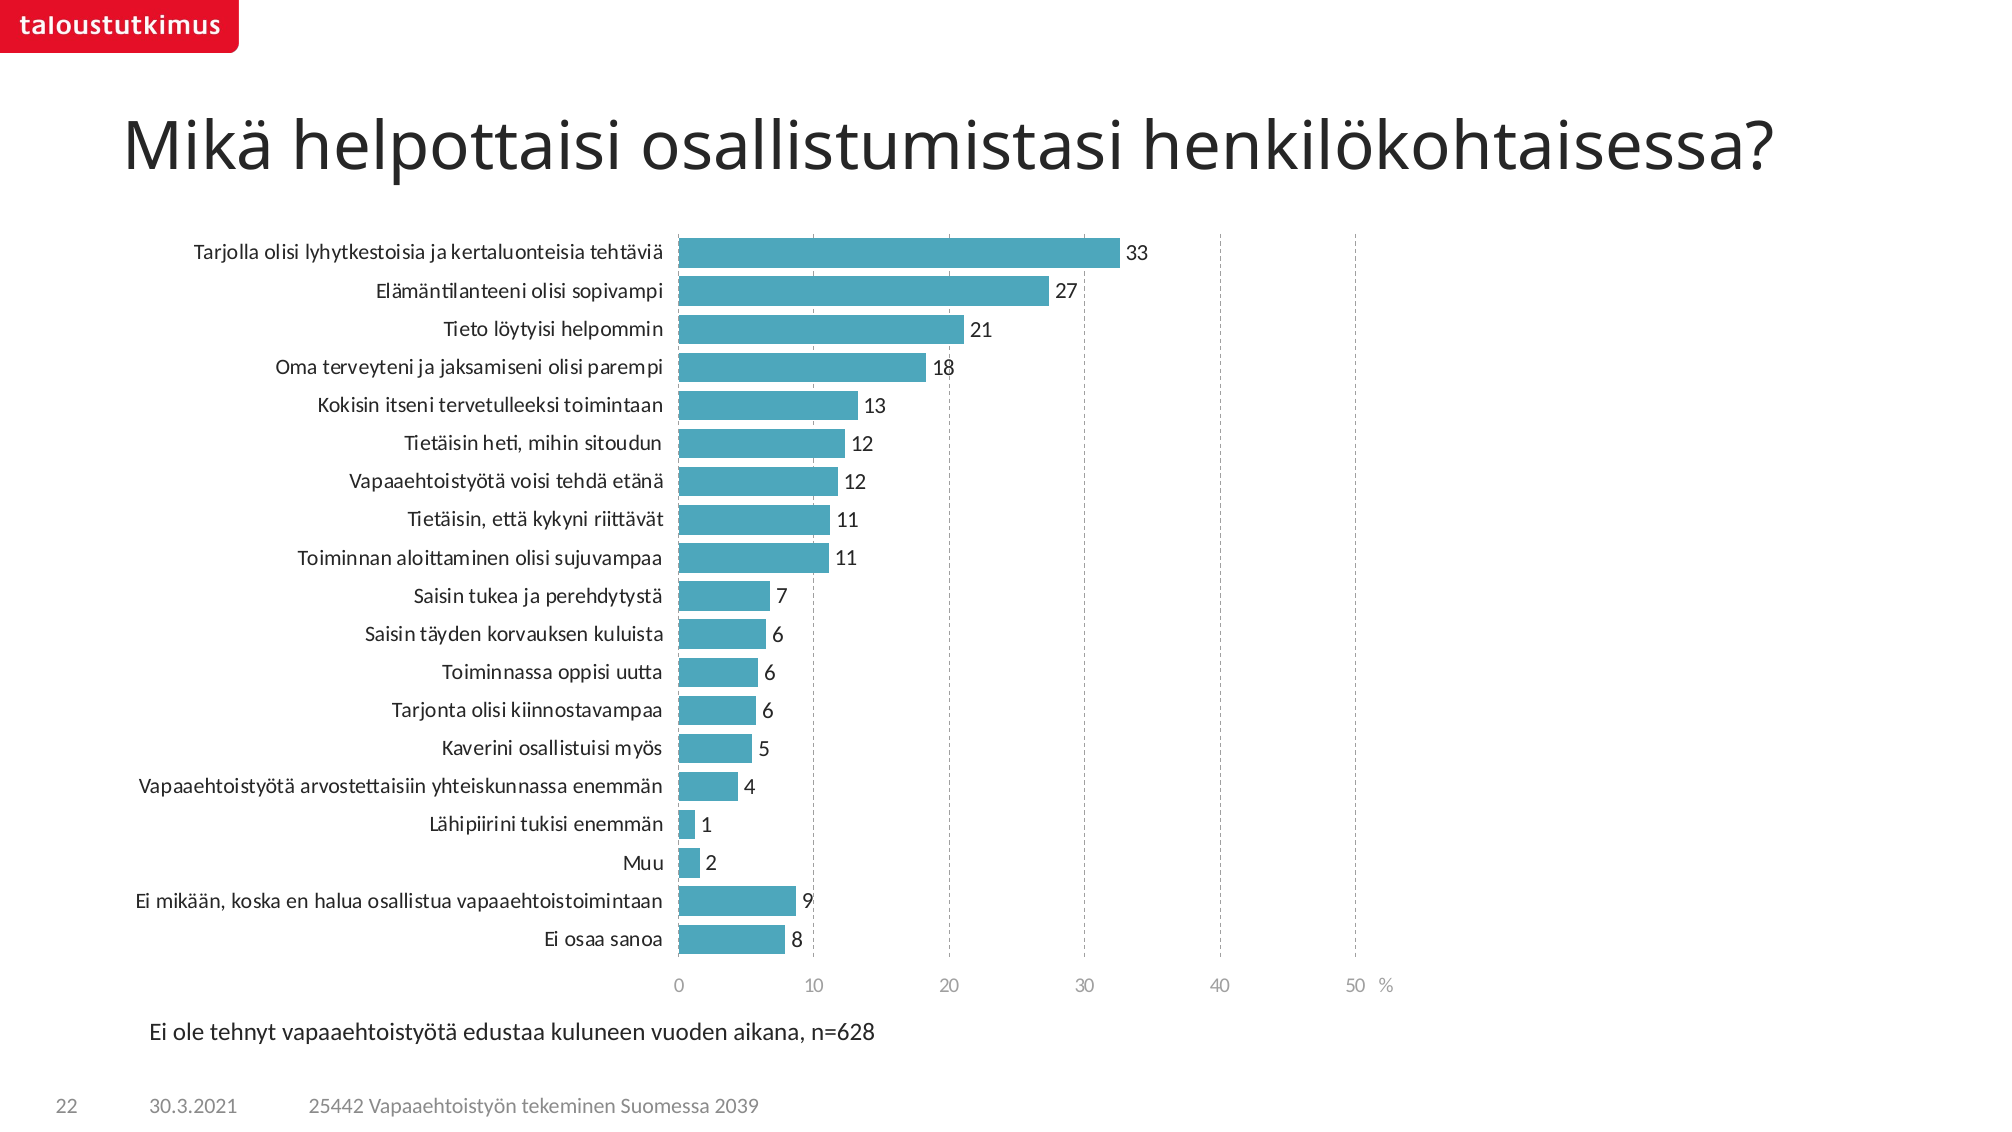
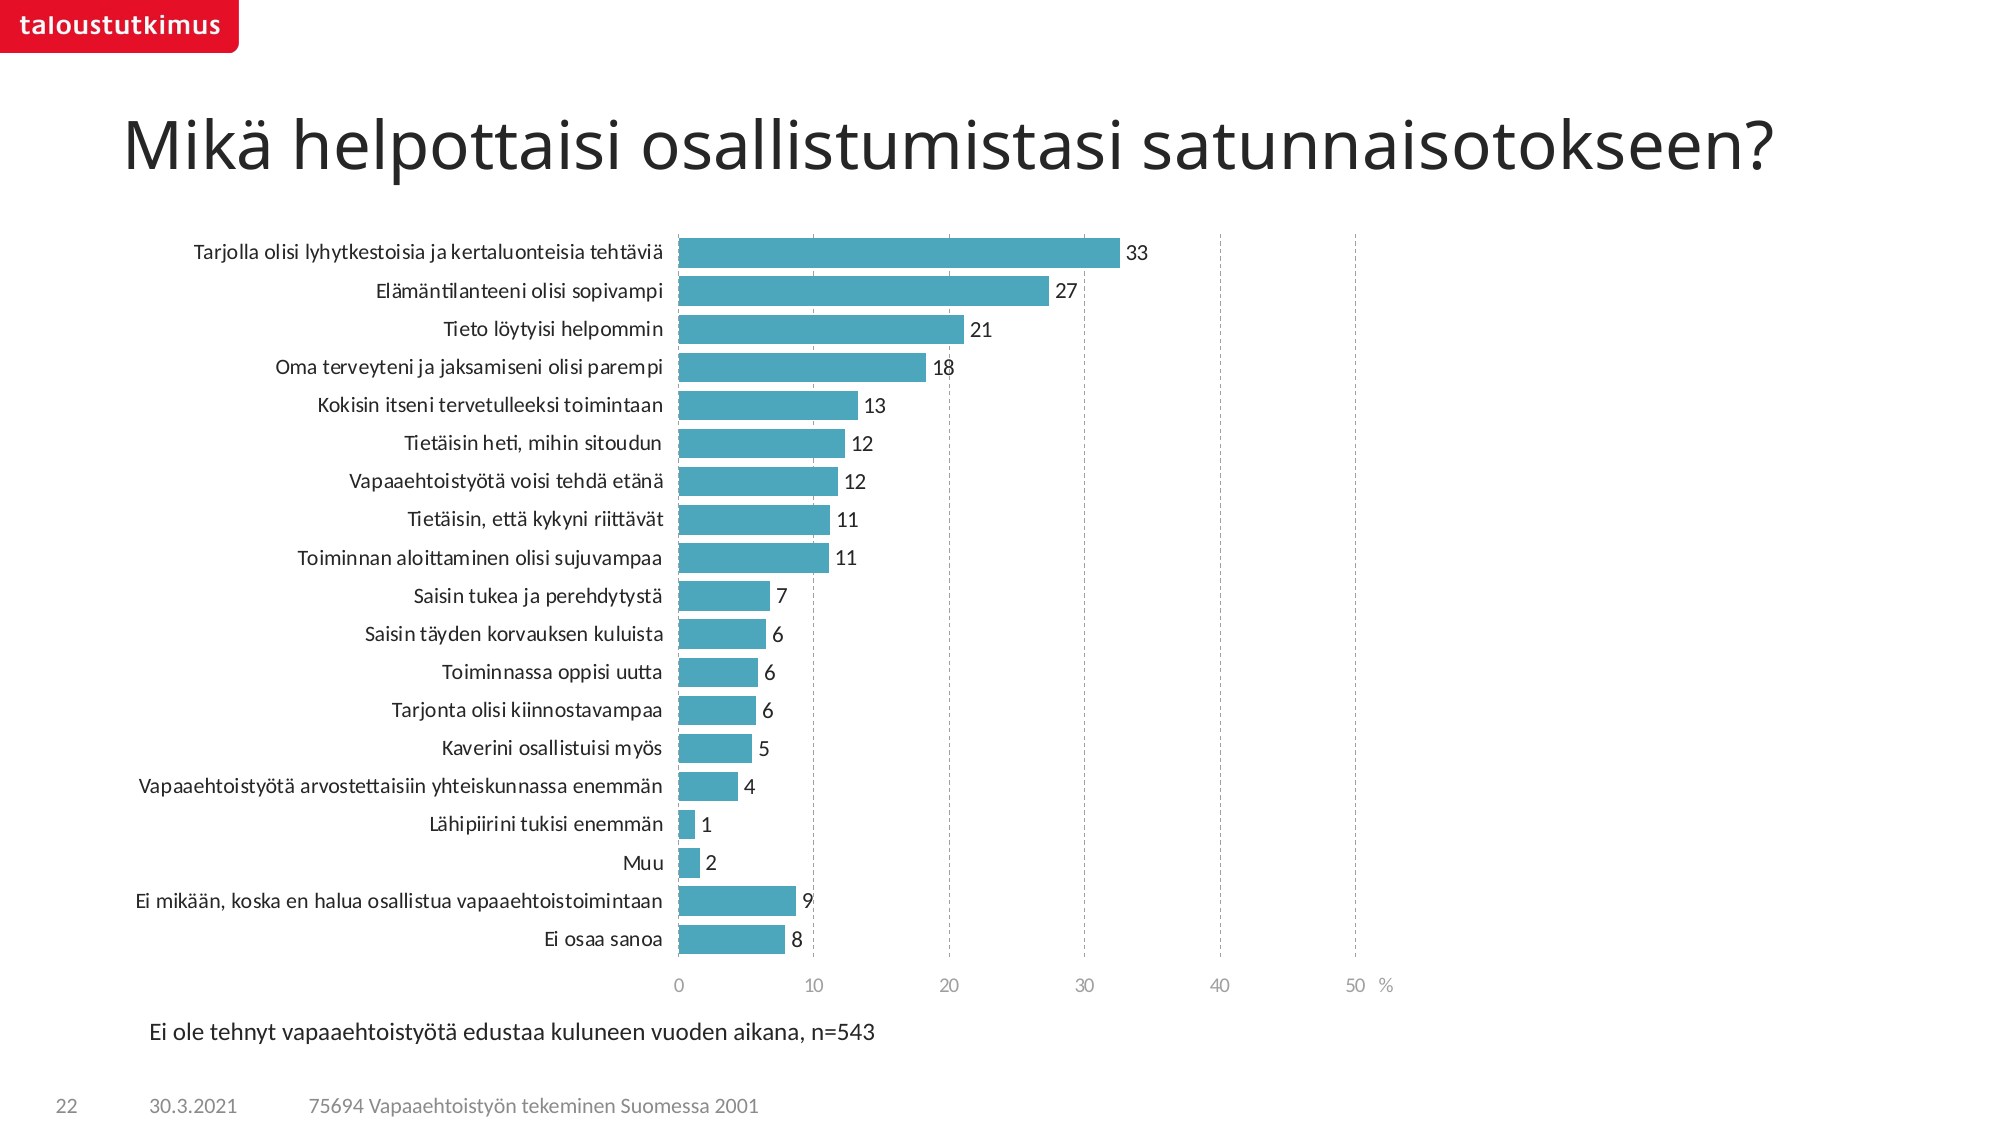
henkilökohtaisessa: henkilökohtaisessa -> satunnaisotokseen
n=628: n=628 -> n=543
25442: 25442 -> 75694
2039: 2039 -> 2001
